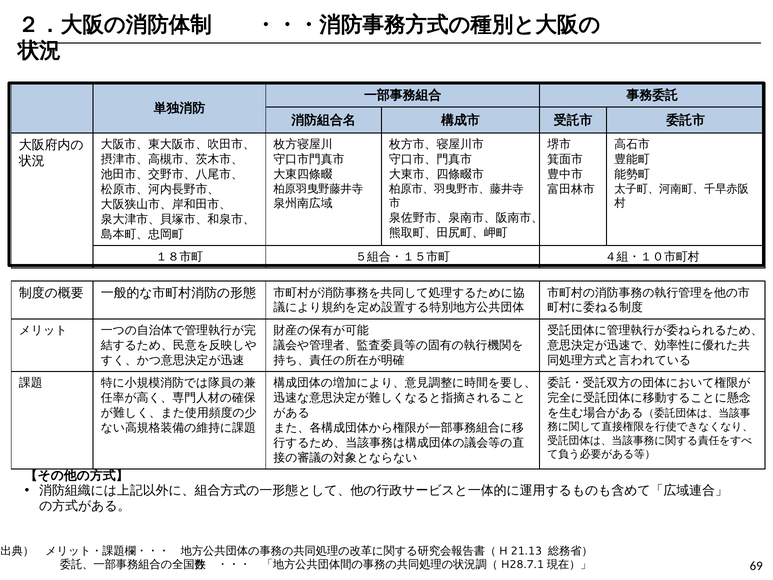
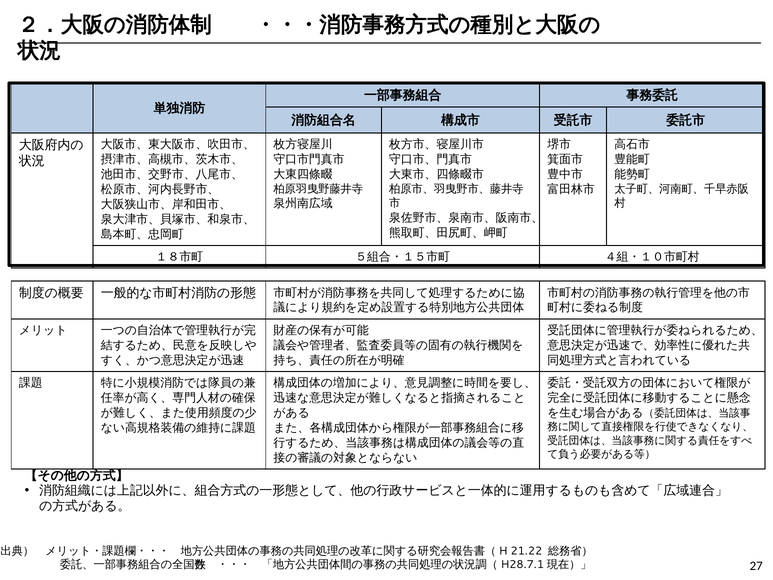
21.13: 21.13 -> 21.22
69: 69 -> 27
